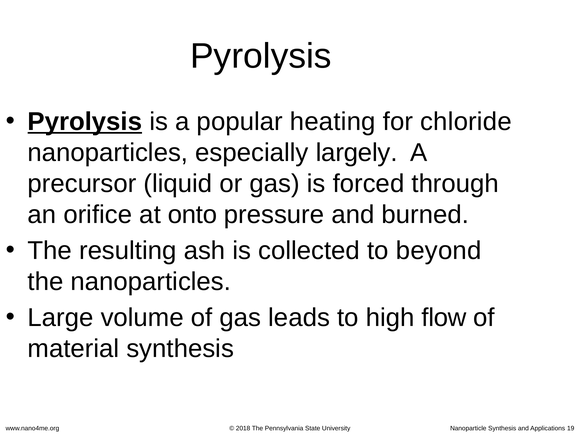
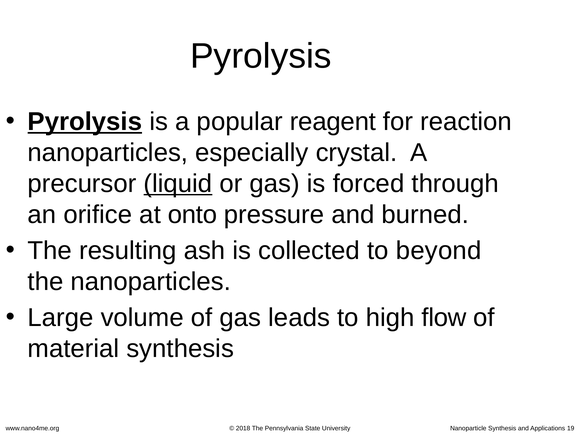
heating: heating -> reagent
chloride: chloride -> reaction
largely: largely -> crystal
liquid underline: none -> present
